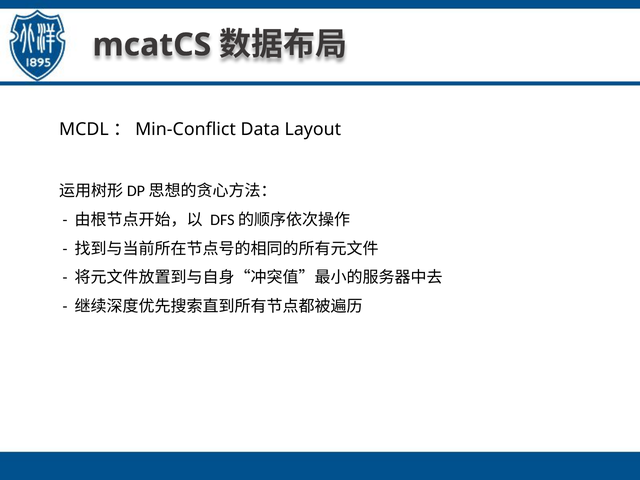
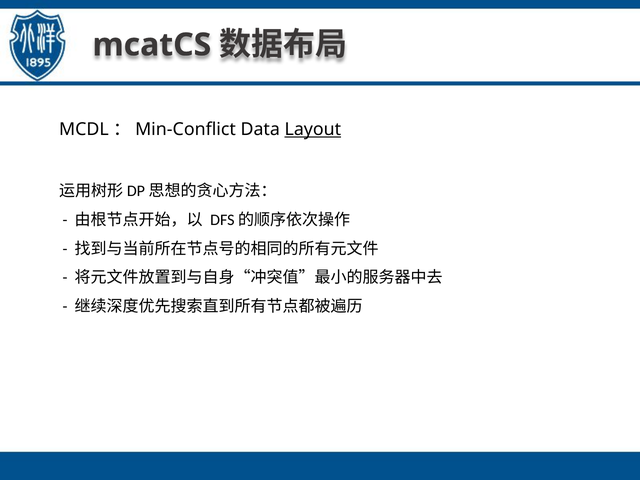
Layout underline: none -> present
